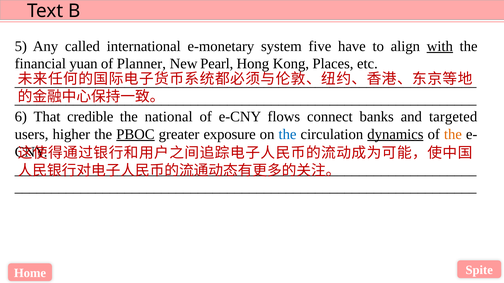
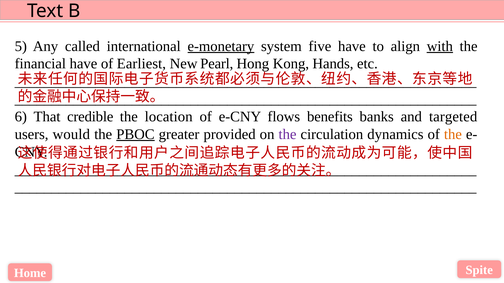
e-monetary underline: none -> present
financial yuan: yuan -> have
Planner: Planner -> Earliest
Places: Places -> Hands
national: national -> location
connect: connect -> benefits
higher: higher -> would
exposure: exposure -> provided
the at (287, 134) colour: blue -> purple
dynamics underline: present -> none
